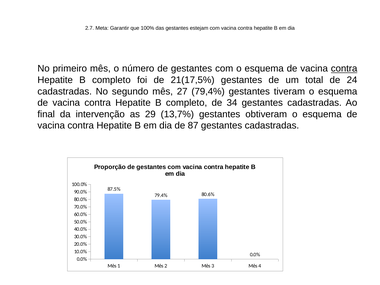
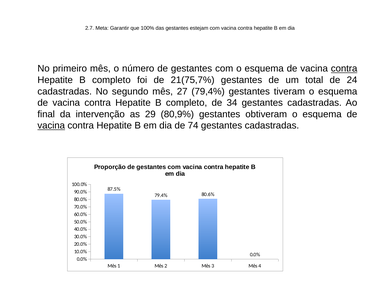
21(17,5%: 21(17,5% -> 21(75,7%
13,7%: 13,7% -> 80,9%
vacina at (51, 126) underline: none -> present
87: 87 -> 74
